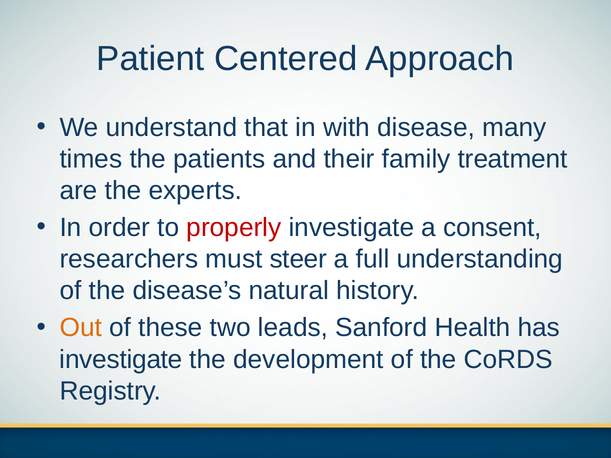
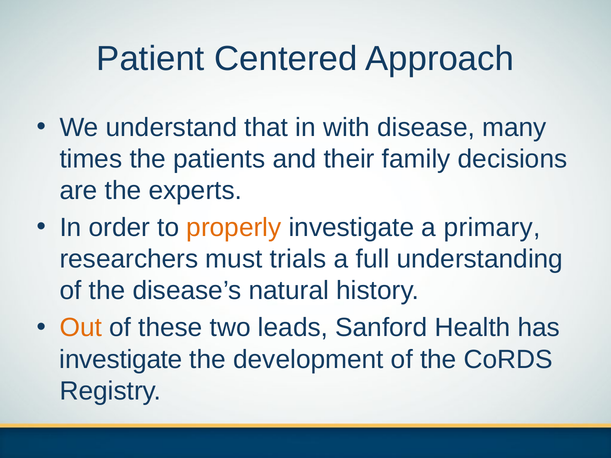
treatment: treatment -> decisions
properly colour: red -> orange
consent: consent -> primary
steer: steer -> trials
